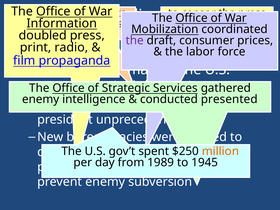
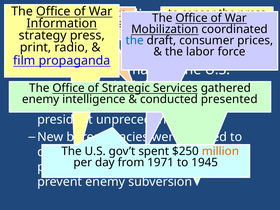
doubled: doubled -> strategy
the at (135, 41) colour: purple -> blue
1989: 1989 -> 1971
